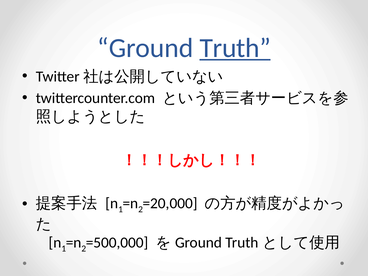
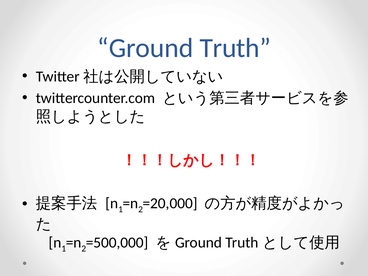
Truth underline: present -> none
